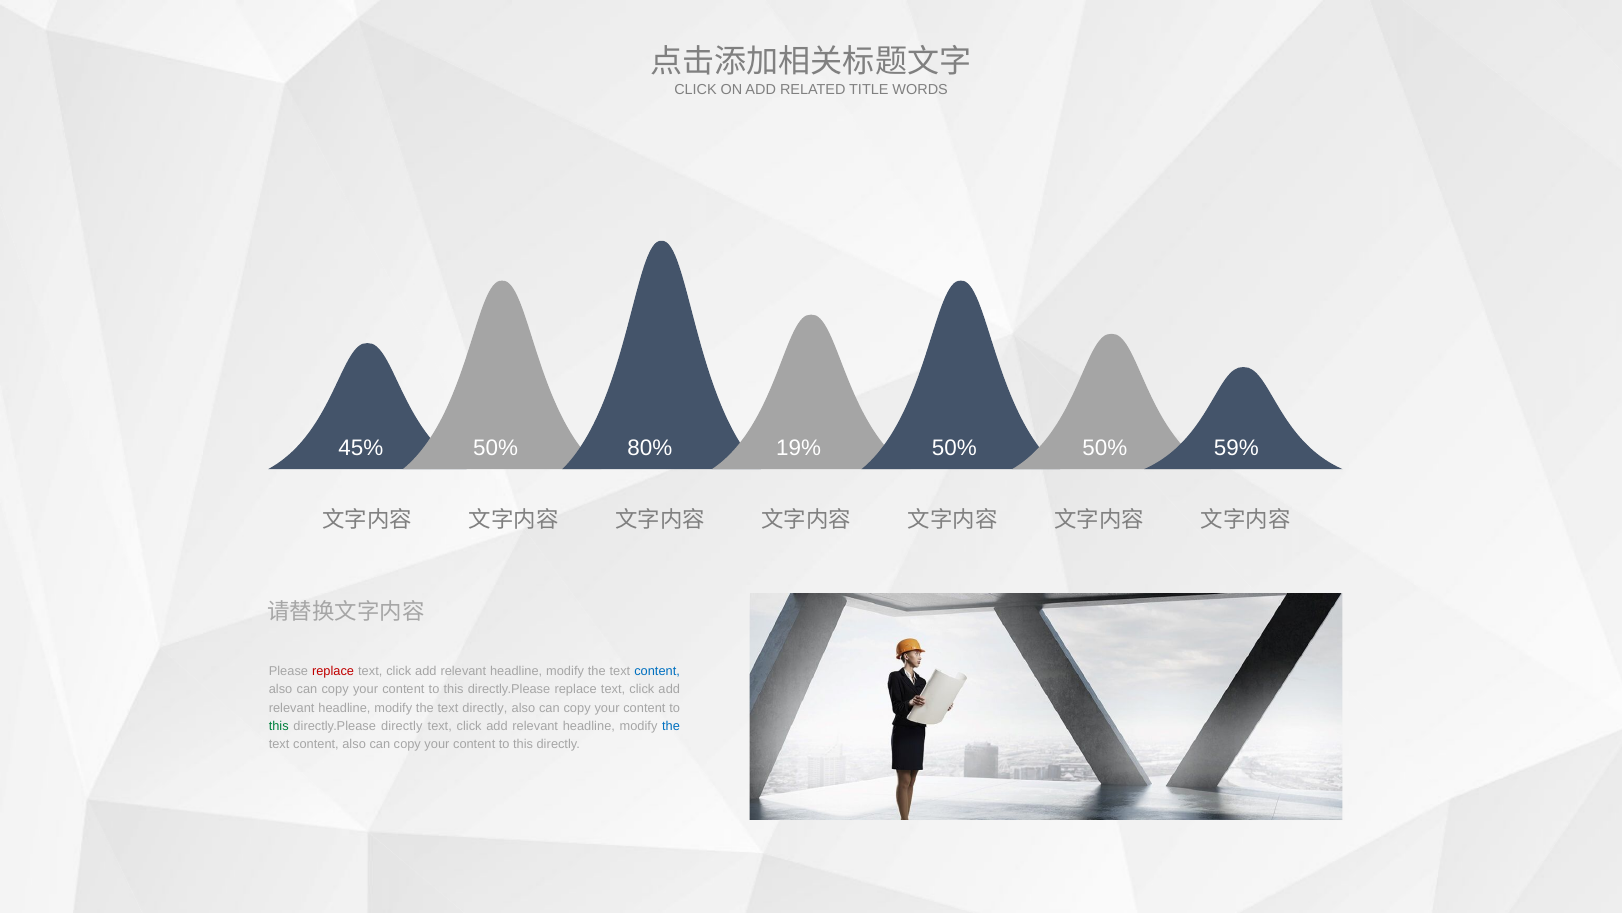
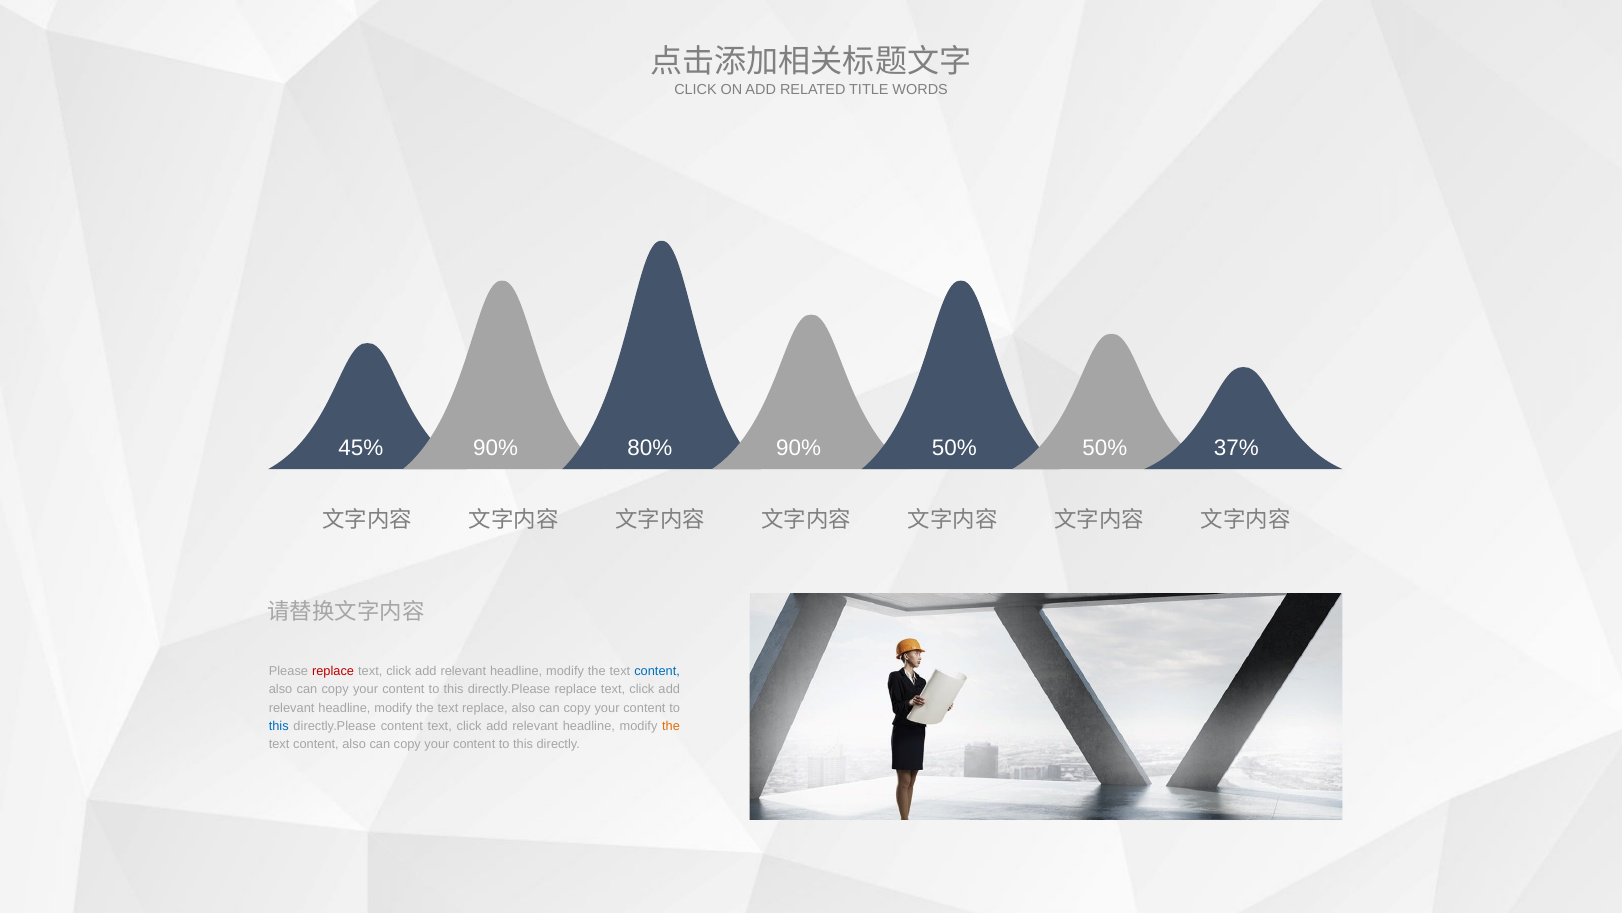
45% 50%: 50% -> 90%
80% 19%: 19% -> 90%
59%: 59% -> 37%
text directly: directly -> replace
this at (279, 726) colour: green -> blue
directly.Please directly: directly -> content
the at (671, 726) colour: blue -> orange
